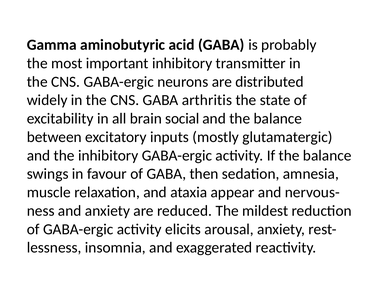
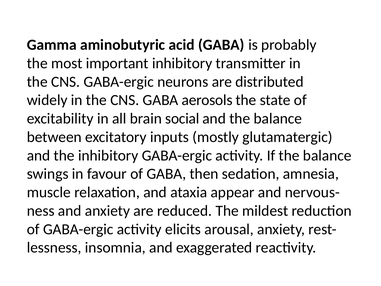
arthritis: arthritis -> aerosols
